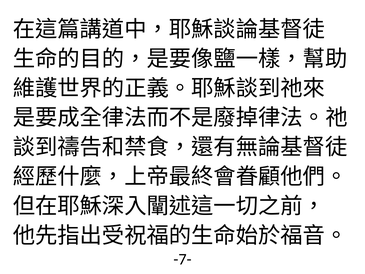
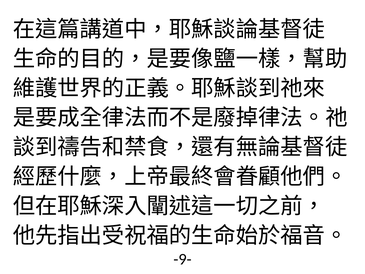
-7-: -7- -> -9-
